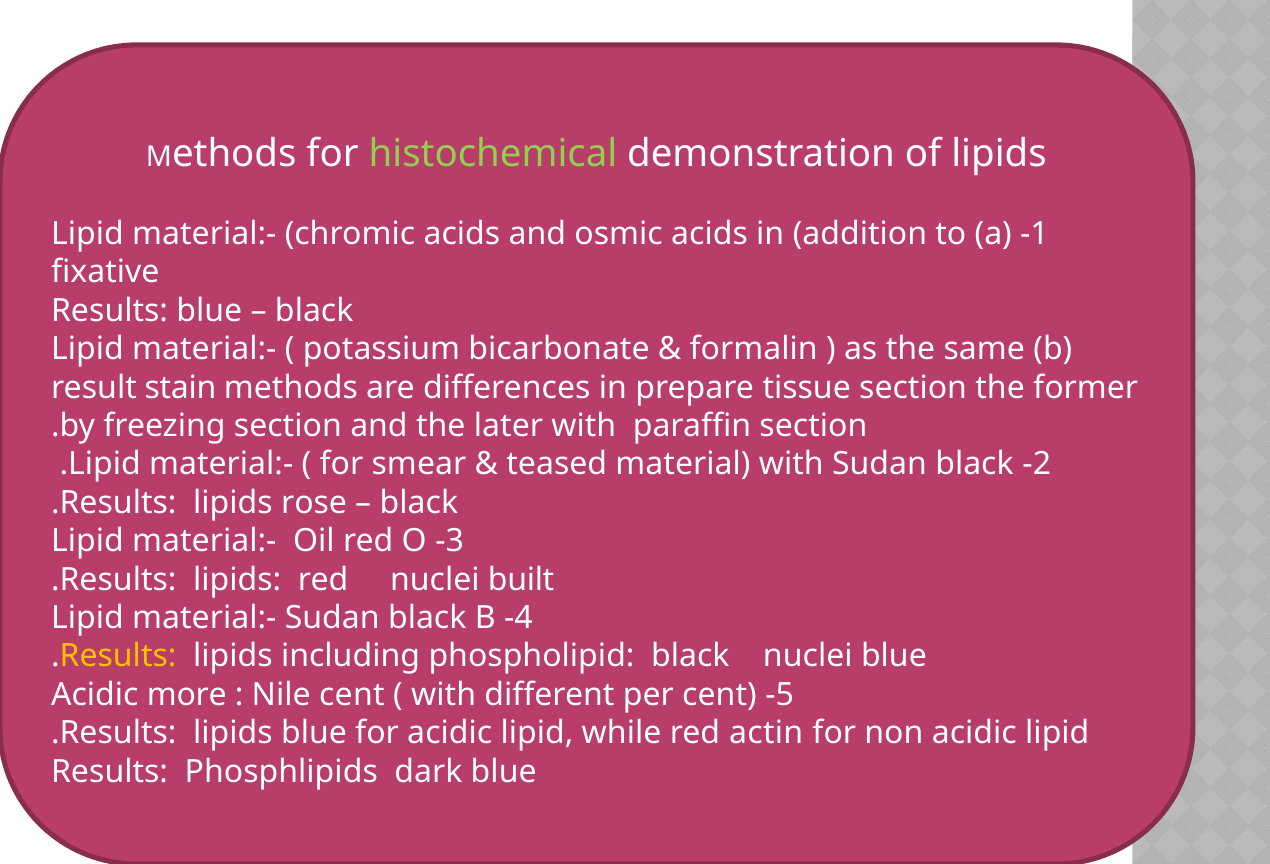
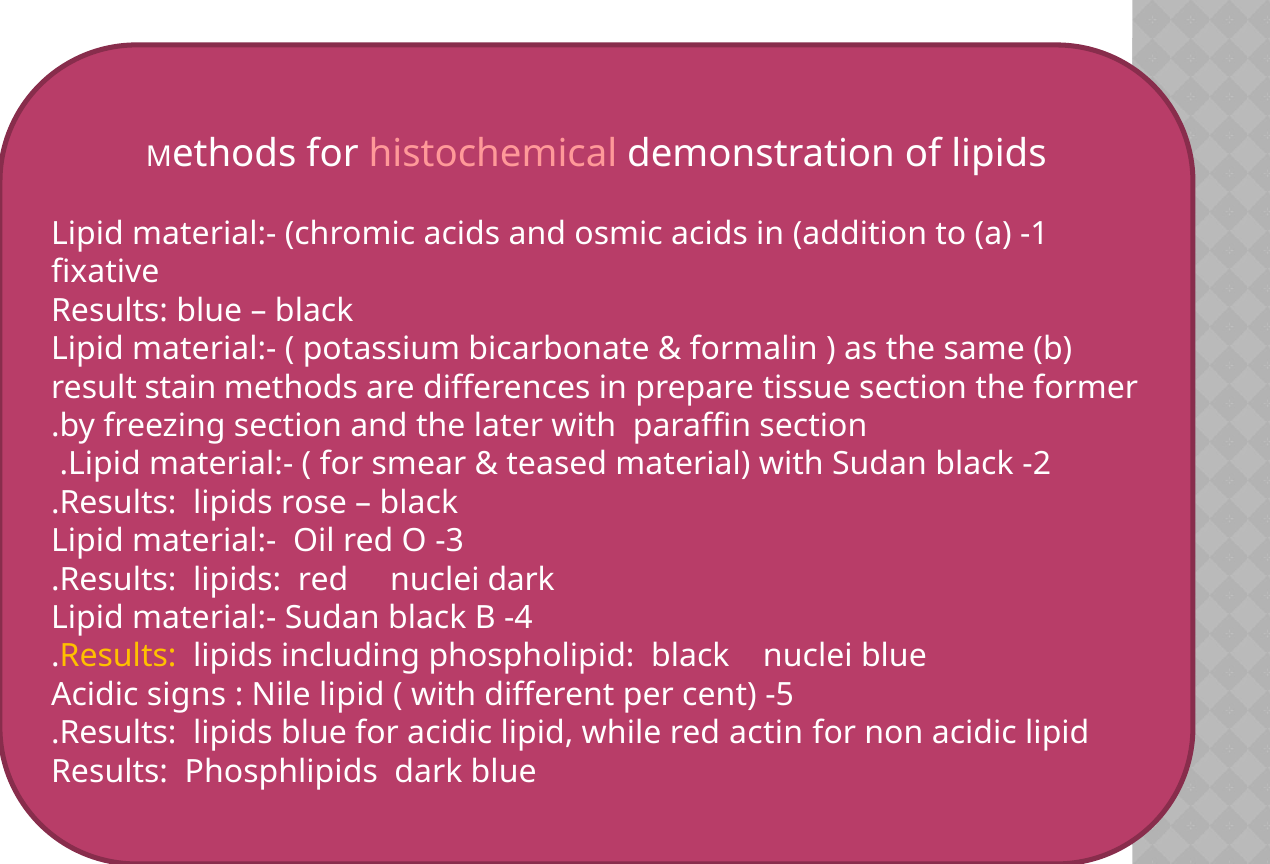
histochemical colour: light green -> pink
nuclei built: built -> dark
more: more -> signs
Nile cent: cent -> lipid
